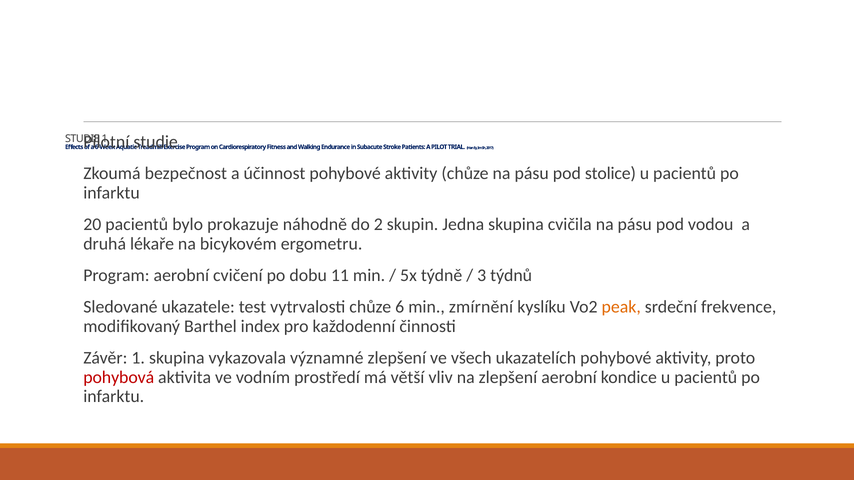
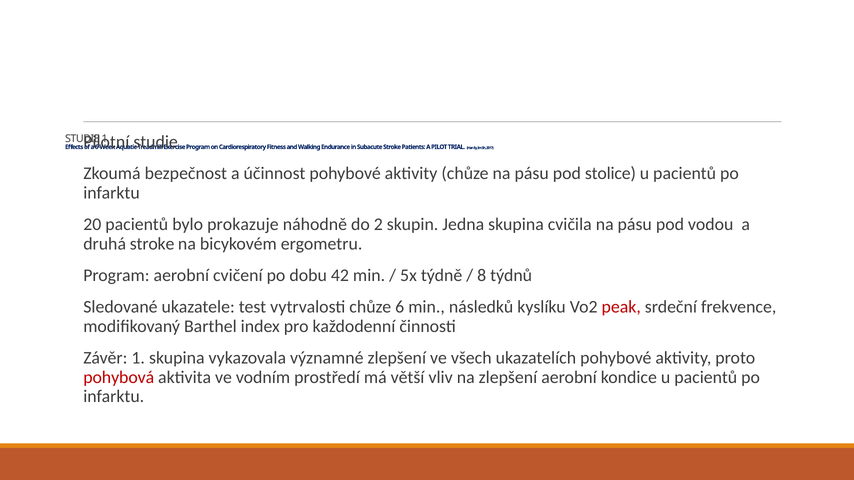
druhá lékaře: lékaře -> stroke
11: 11 -> 42
3: 3 -> 8
zmírnění: zmírnění -> následků
peak colour: orange -> red
